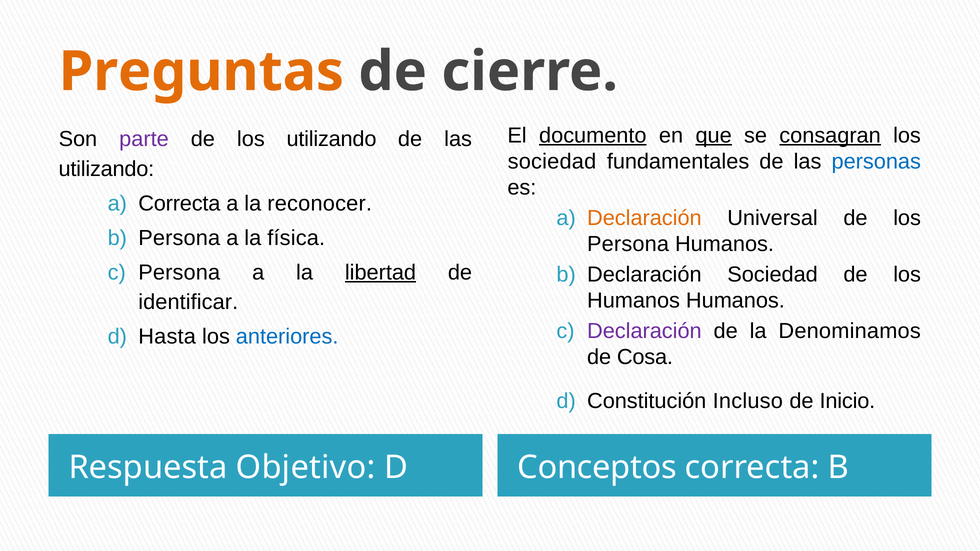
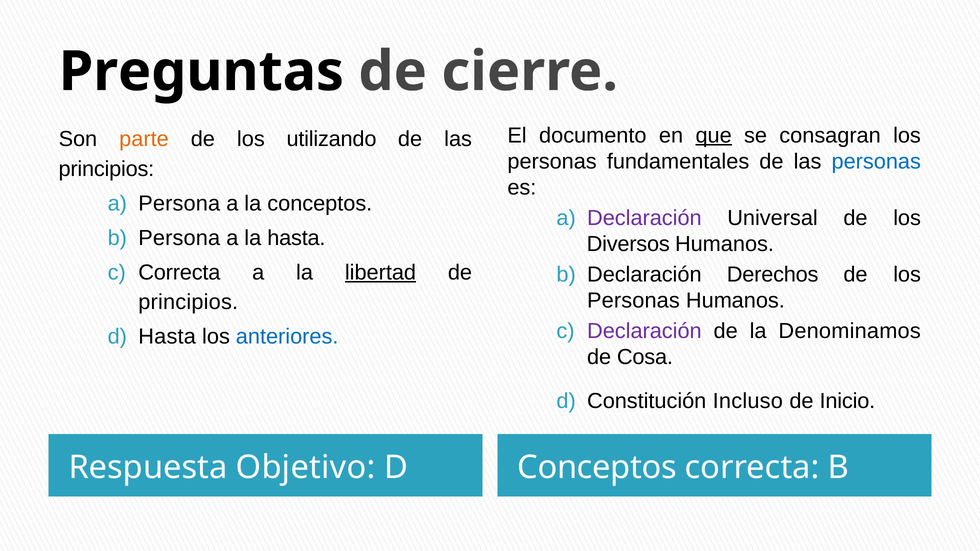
Preguntas colour: orange -> black
documento underline: present -> none
consagran underline: present -> none
parte colour: purple -> orange
sociedad at (552, 162): sociedad -> personas
utilizando at (106, 169): utilizando -> principios
a Correcta: Correcta -> Persona
la reconocer: reconocer -> conceptos
Declaración at (644, 218) colour: orange -> purple
la física: física -> hasta
Persona at (628, 244): Persona -> Diversos
Persona at (179, 272): Persona -> Correcta
Declaración Sociedad: Sociedad -> Derechos
Humanos at (634, 301): Humanos -> Personas
identificar at (188, 302): identificar -> principios
